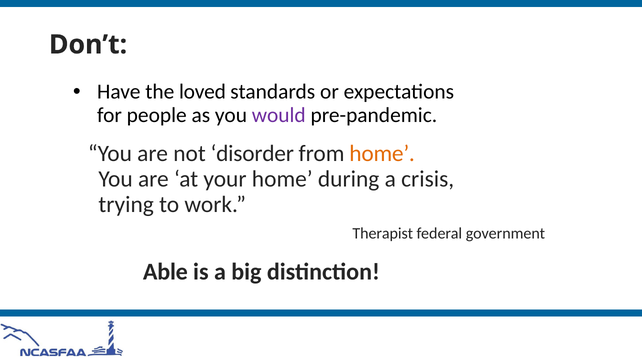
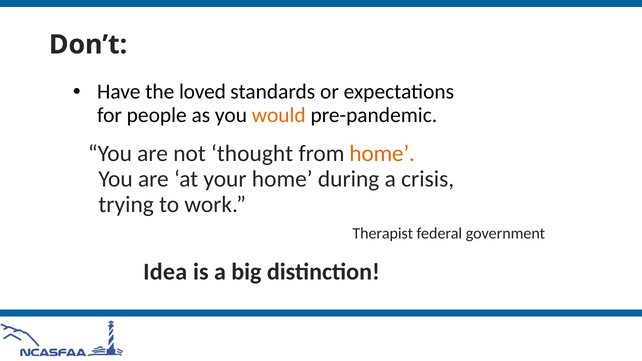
would colour: purple -> orange
disorder: disorder -> thought
Able: Able -> Idea
